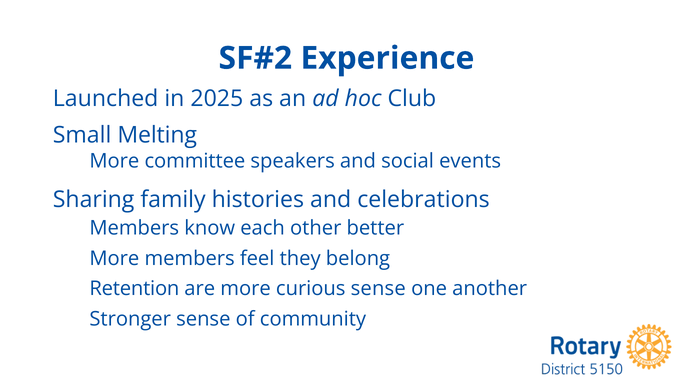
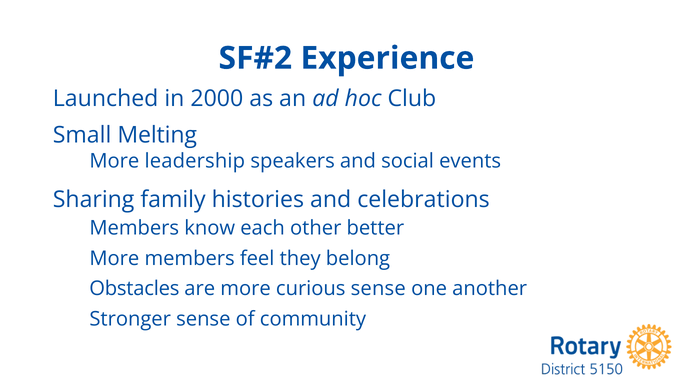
2025: 2025 -> 2000
committee: committee -> leadership
Retention: Retention -> Obstacles
